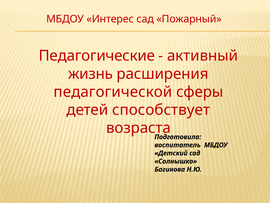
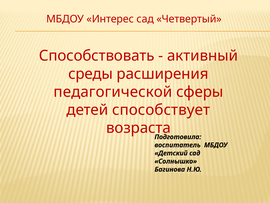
Пожарный: Пожарный -> Четвертый
Педагогические: Педагогические -> Способствовать
жизнь: жизнь -> среды
